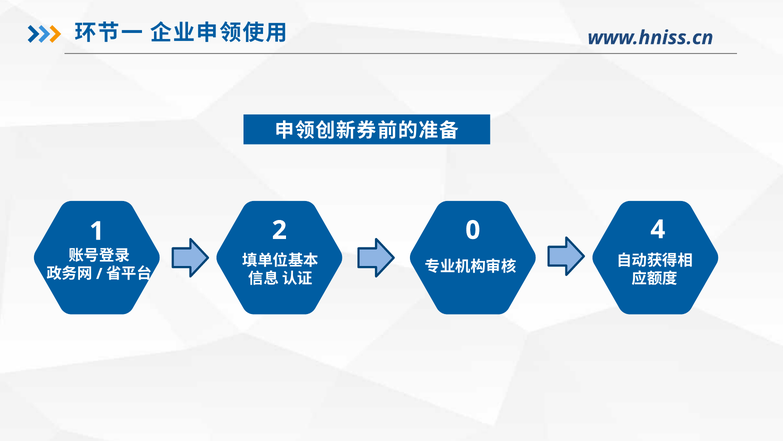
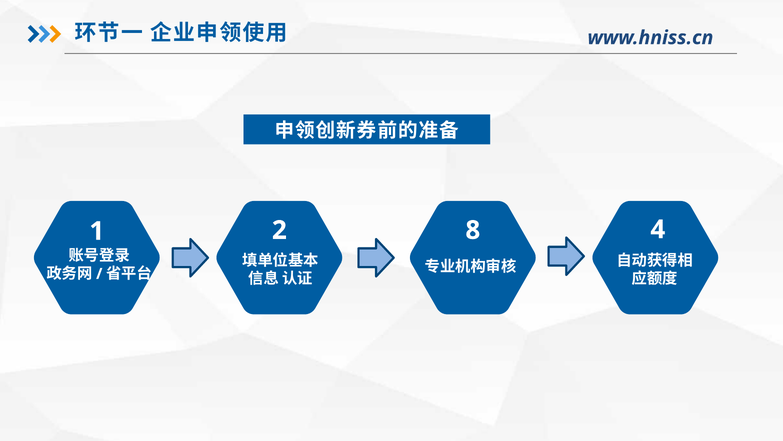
0: 0 -> 8
